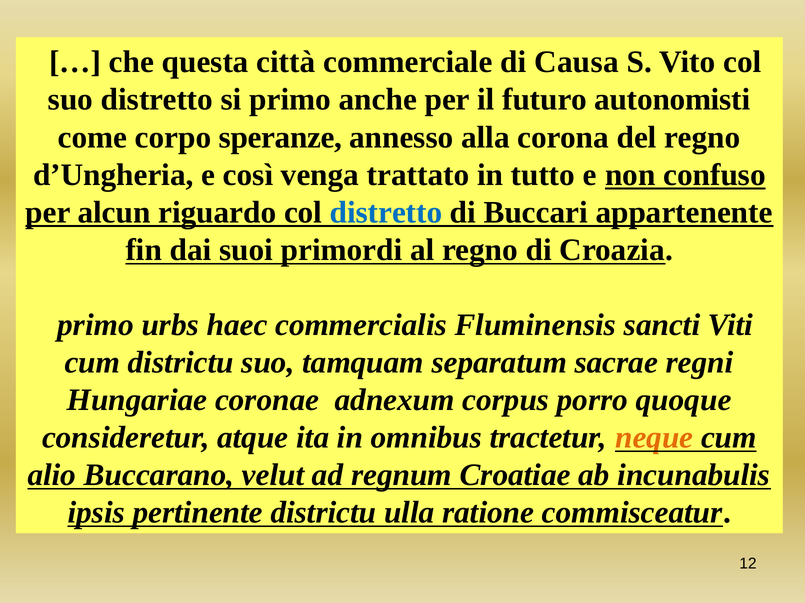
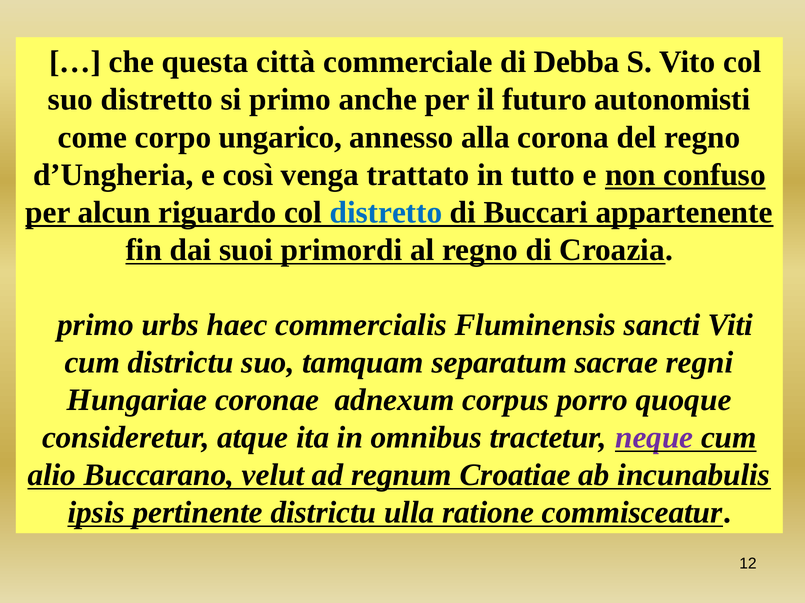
Causa: Causa -> Debba
speranze: speranze -> ungarico
neque colour: orange -> purple
